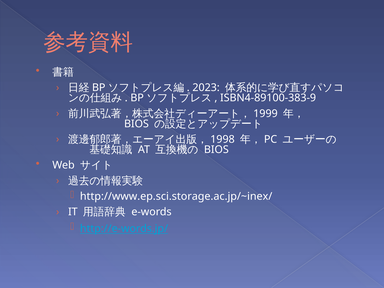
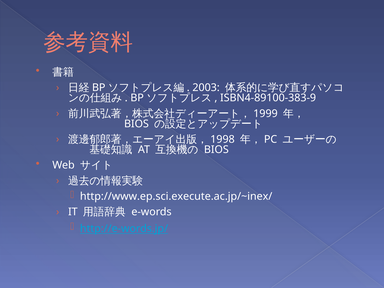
2023: 2023 -> 2003
http://www.ep.sci.storage.ac.jp/~inex/: http://www.ep.sci.storage.ac.jp/~inex/ -> http://www.ep.sci.execute.ac.jp/~inex/
